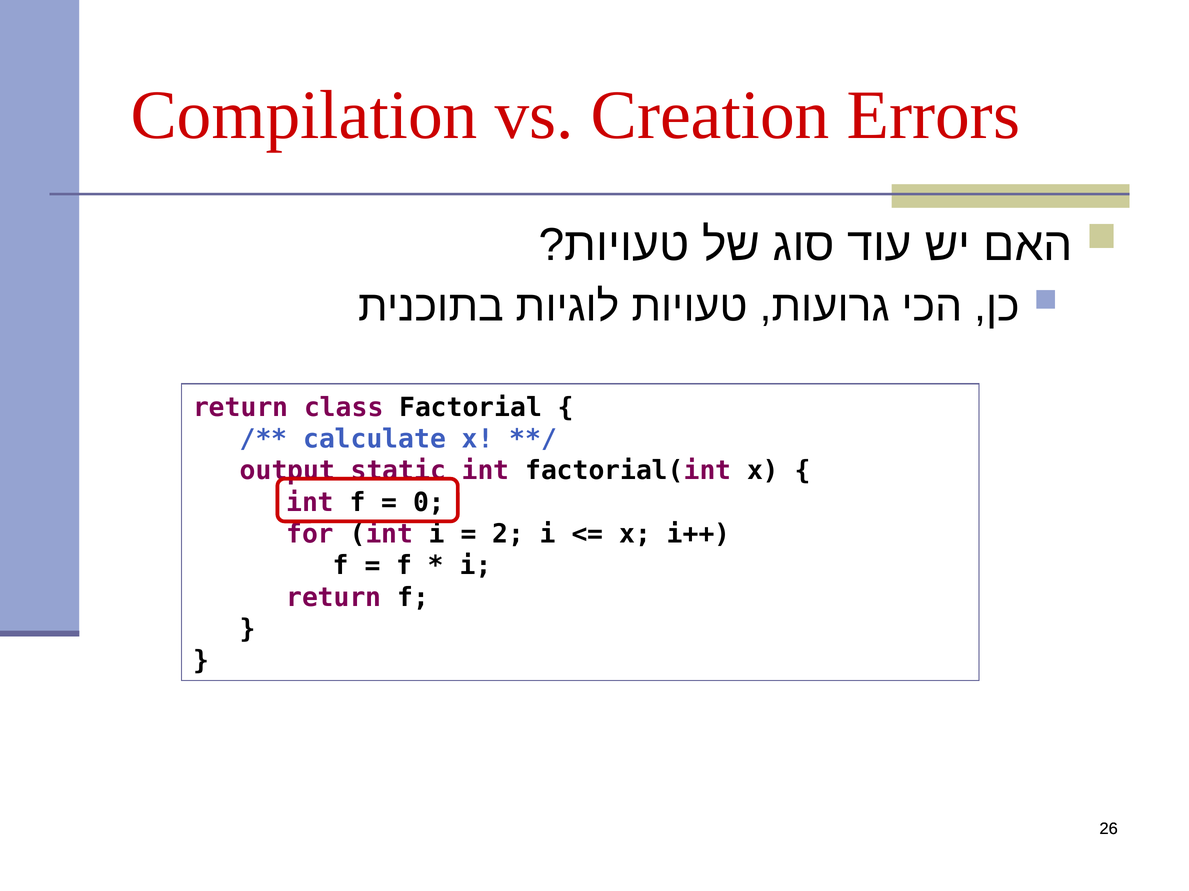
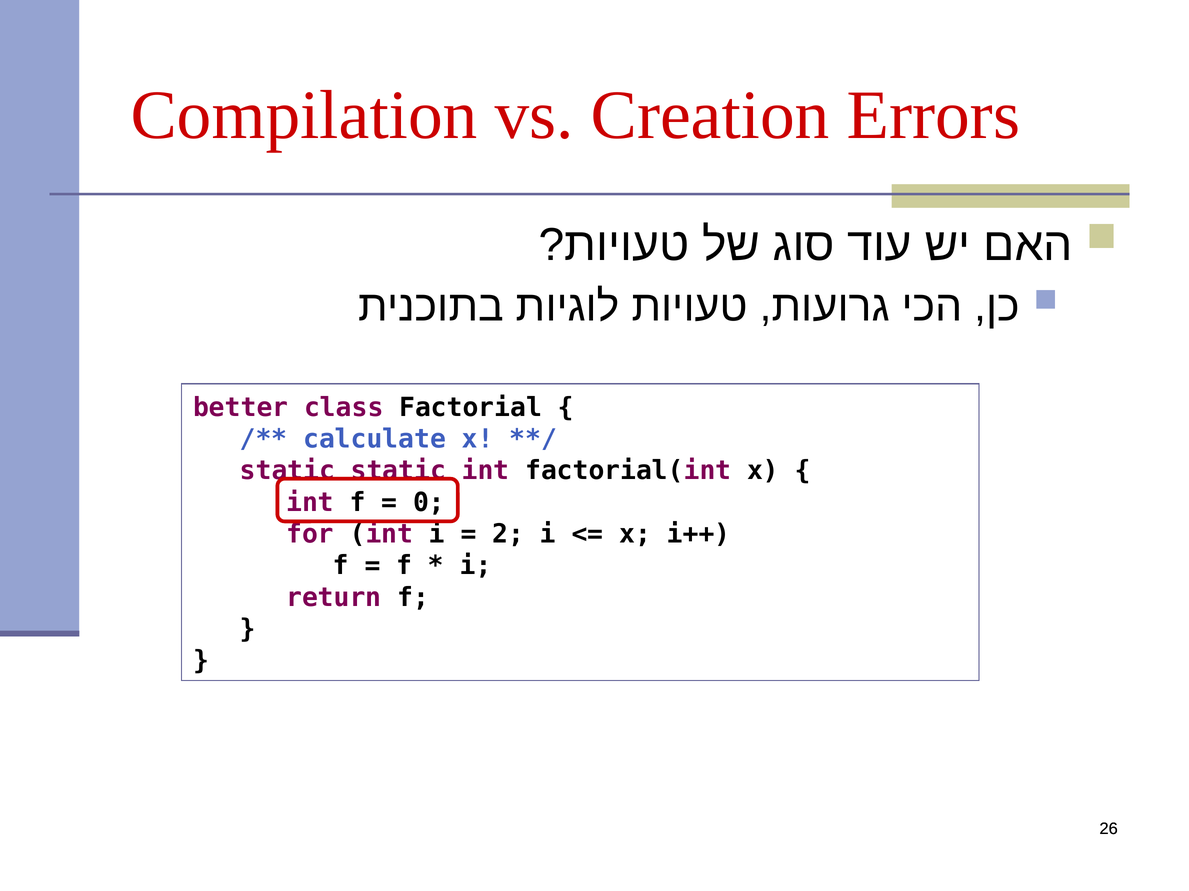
return at (241, 408): return -> better
output at (287, 471): output -> static
